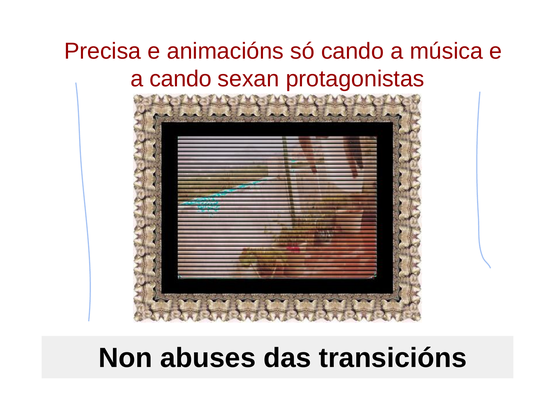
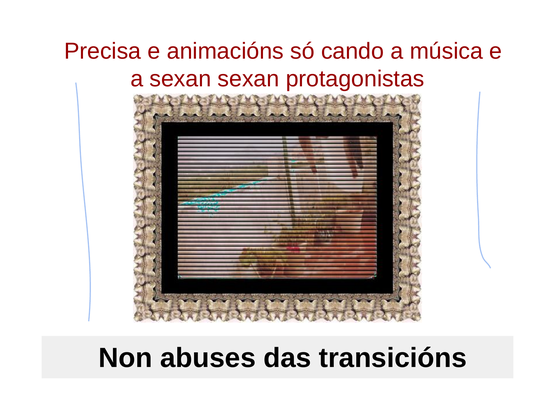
a cando: cando -> sexan
